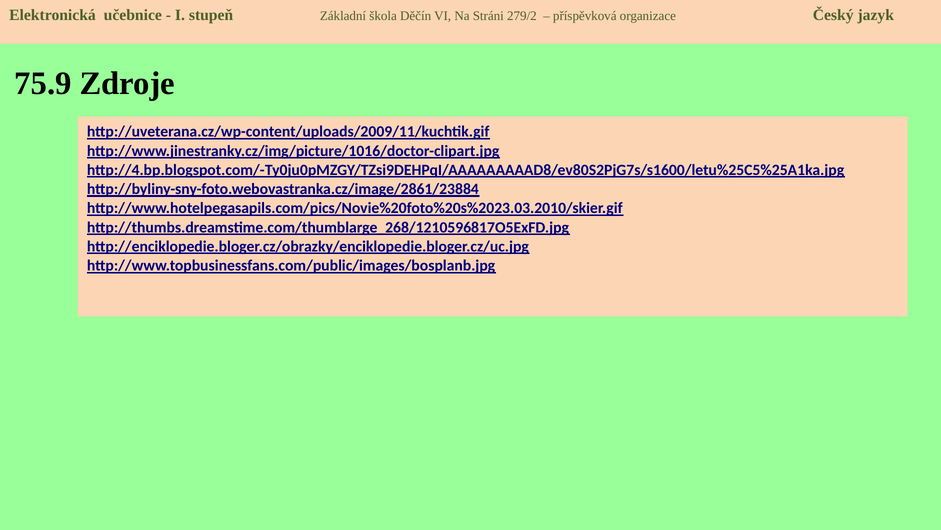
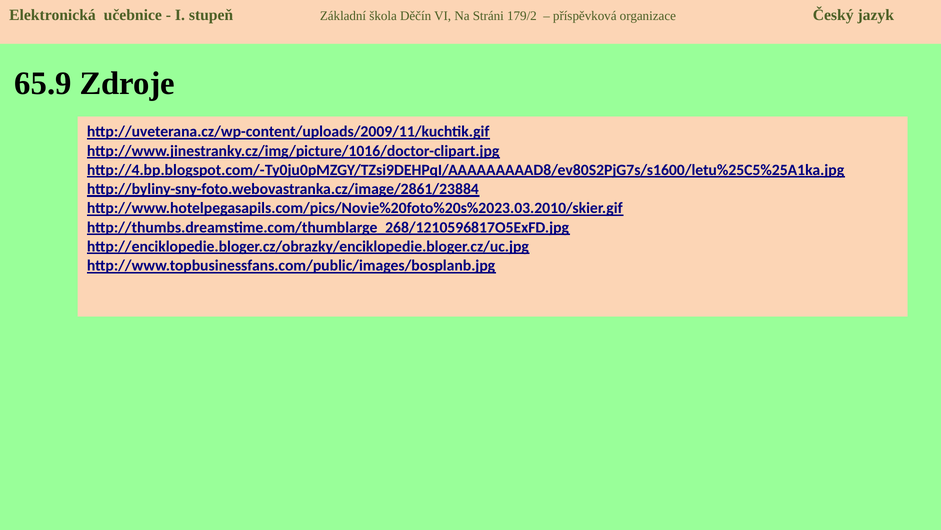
279/2: 279/2 -> 179/2
75.9: 75.9 -> 65.9
